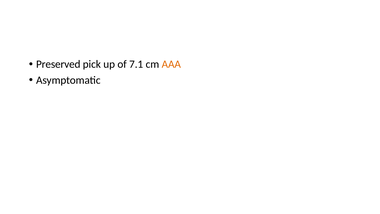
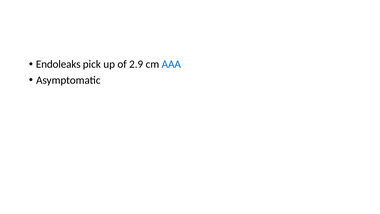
Preserved: Preserved -> Endoleaks
7.1: 7.1 -> 2.9
AAA colour: orange -> blue
